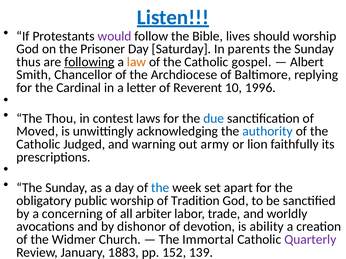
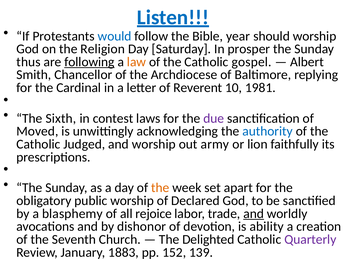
would colour: purple -> blue
lives: lives -> year
Prisoner: Prisoner -> Religion
parents: parents -> prosper
1996: 1996 -> 1981
Thou: Thou -> Sixth
due colour: blue -> purple
and warning: warning -> worship
the at (160, 188) colour: blue -> orange
Tradition: Tradition -> Declared
concerning: concerning -> blasphemy
arbiter: arbiter -> rejoice
and at (254, 214) underline: none -> present
Widmer: Widmer -> Seventh
Immortal: Immortal -> Delighted
